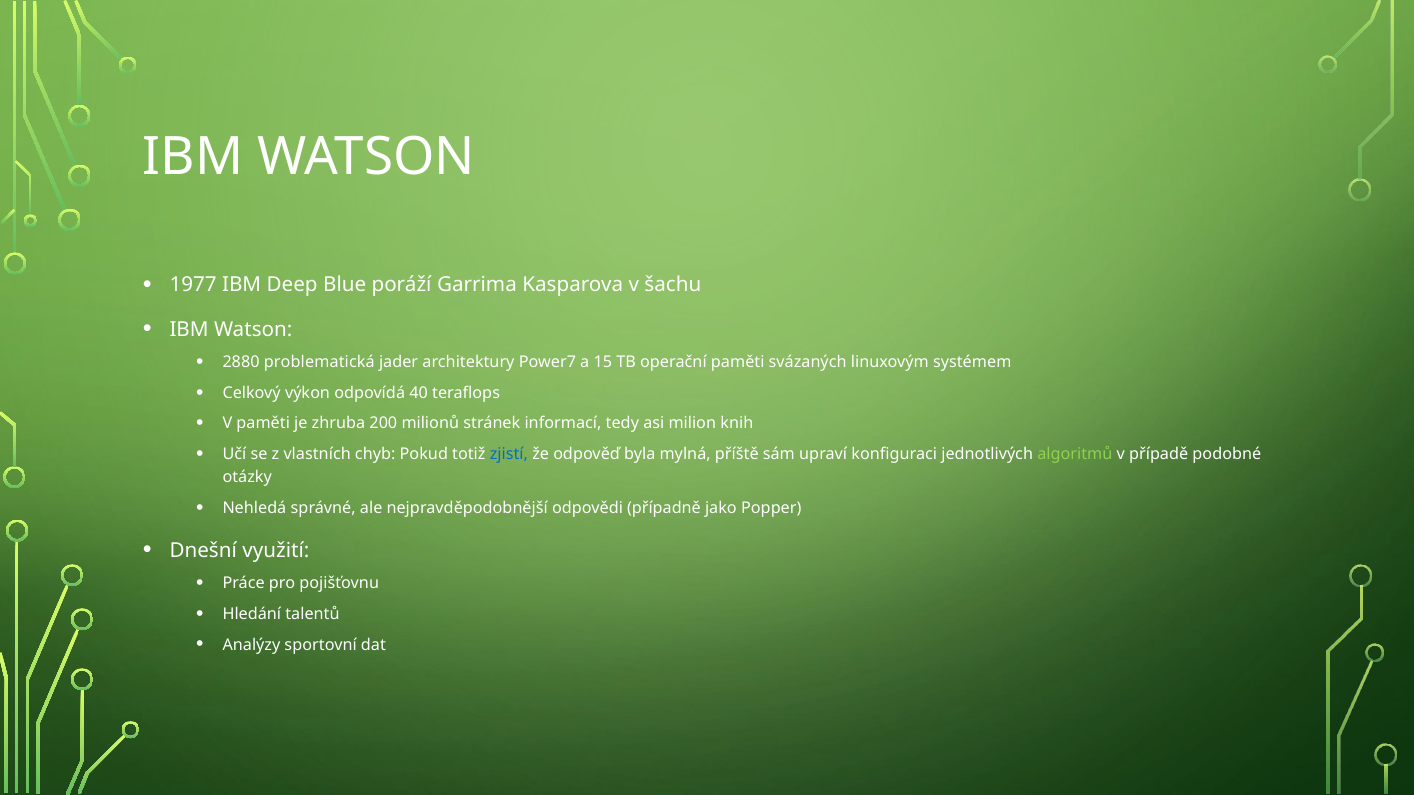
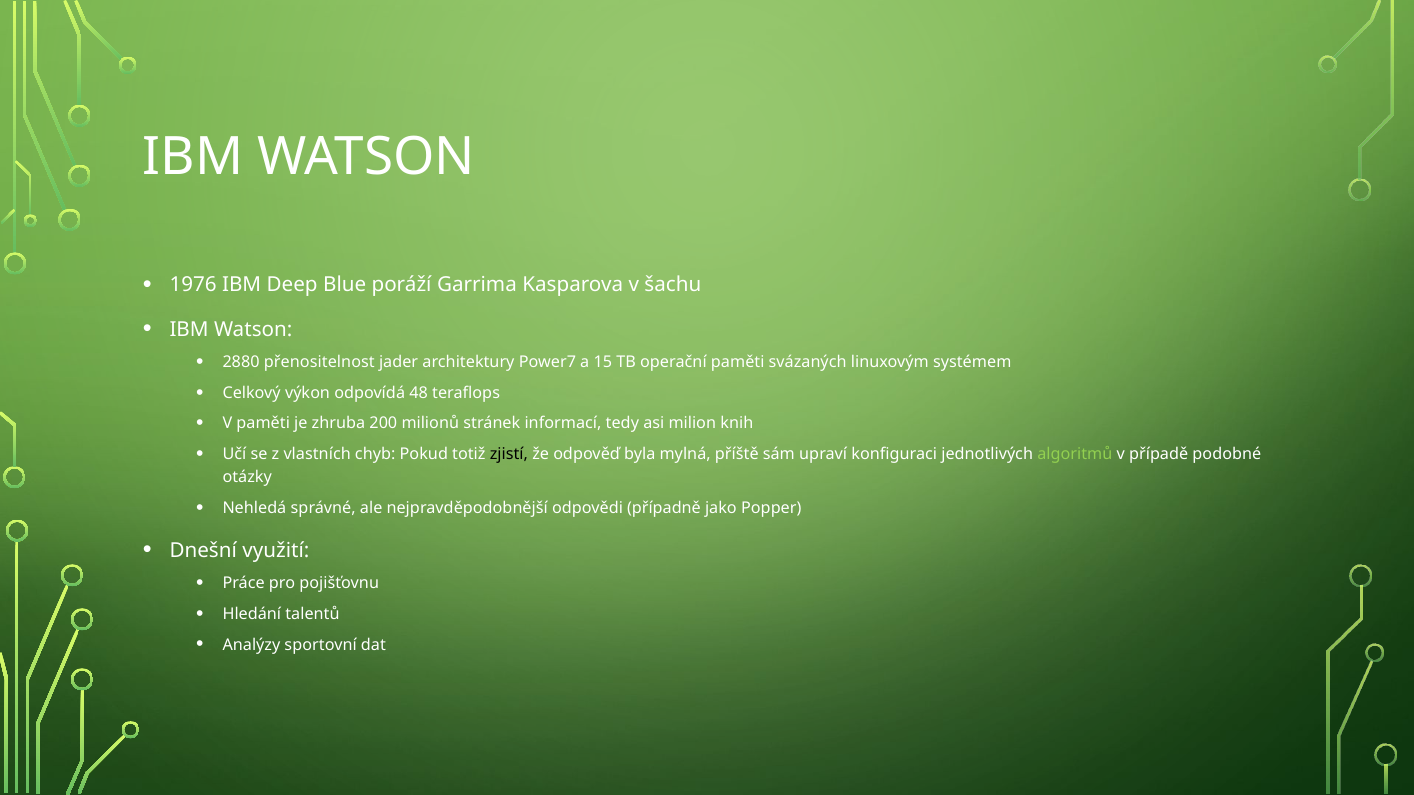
1977: 1977 -> 1976
problematická: problematická -> přenositelnost
40: 40 -> 48
zjistí colour: blue -> black
